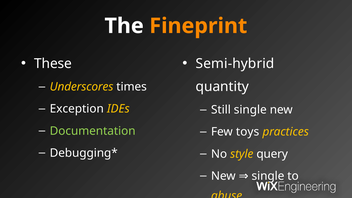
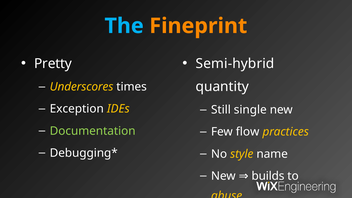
The colour: white -> light blue
These: These -> Pretty
toys: toys -> flow
query: query -> name
New single: single -> builds
